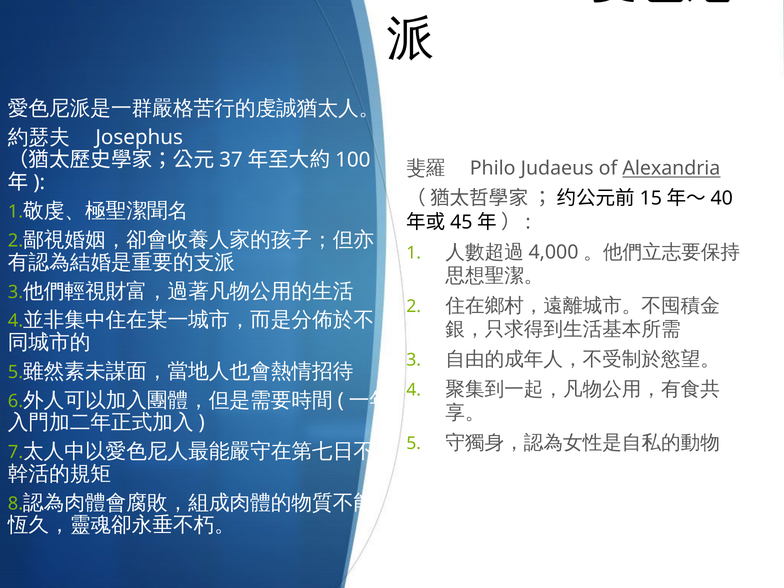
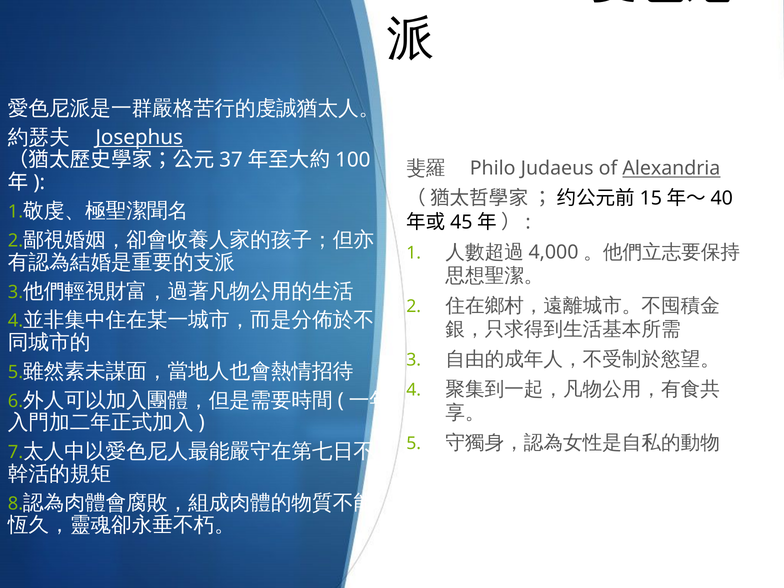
Josephus underline: none -> present
